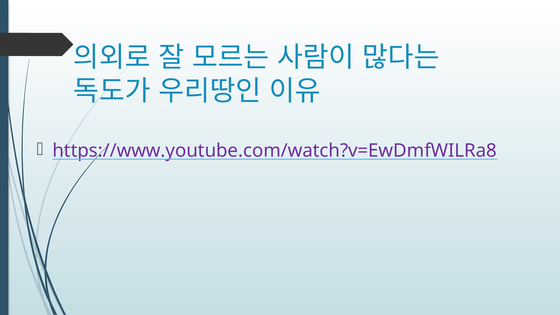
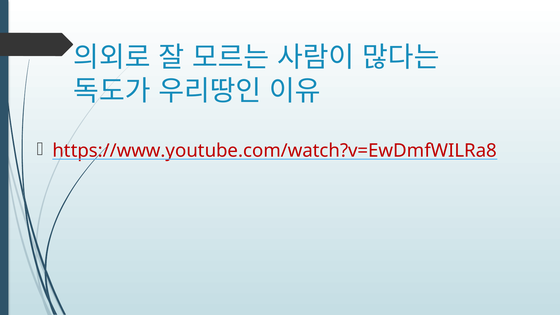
https://www.youtube.com/watch?v=EwDmfWILRa8 colour: purple -> red
